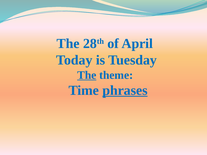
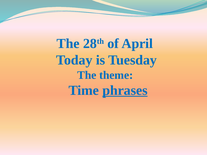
The at (87, 75) underline: present -> none
